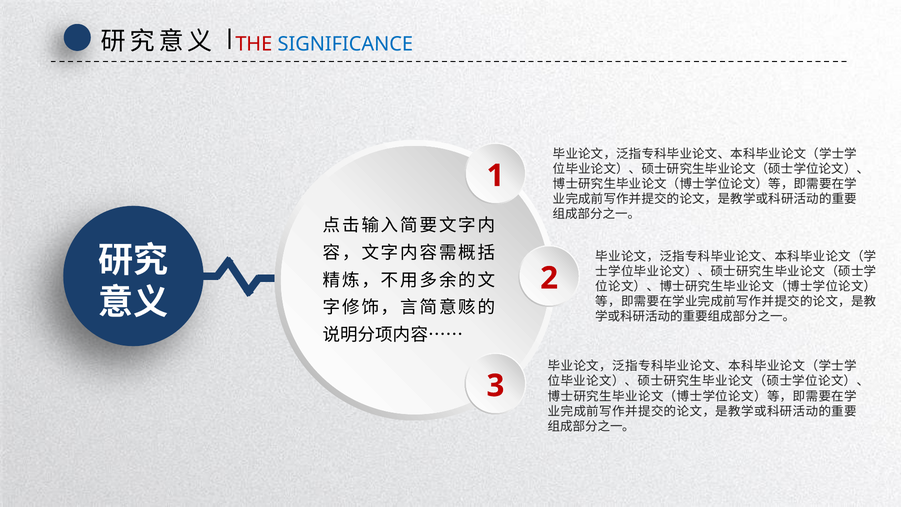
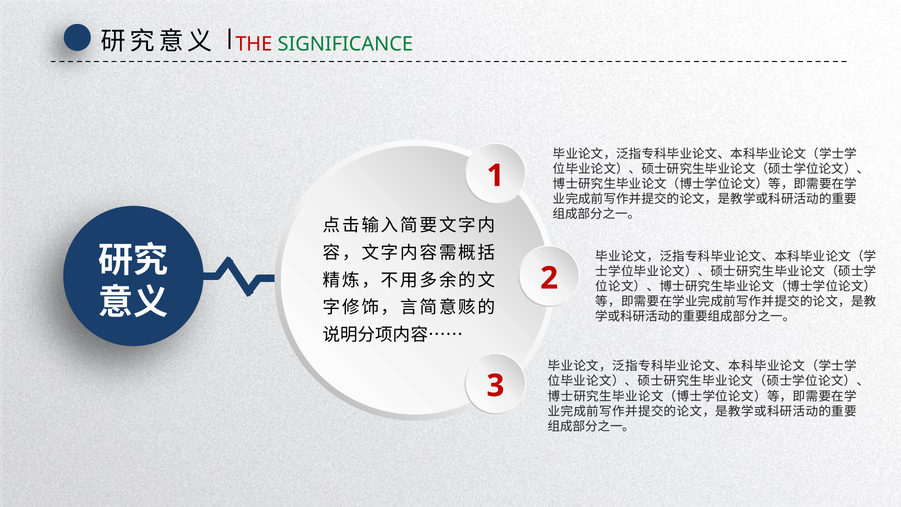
SIGNIFICANCE colour: blue -> green
